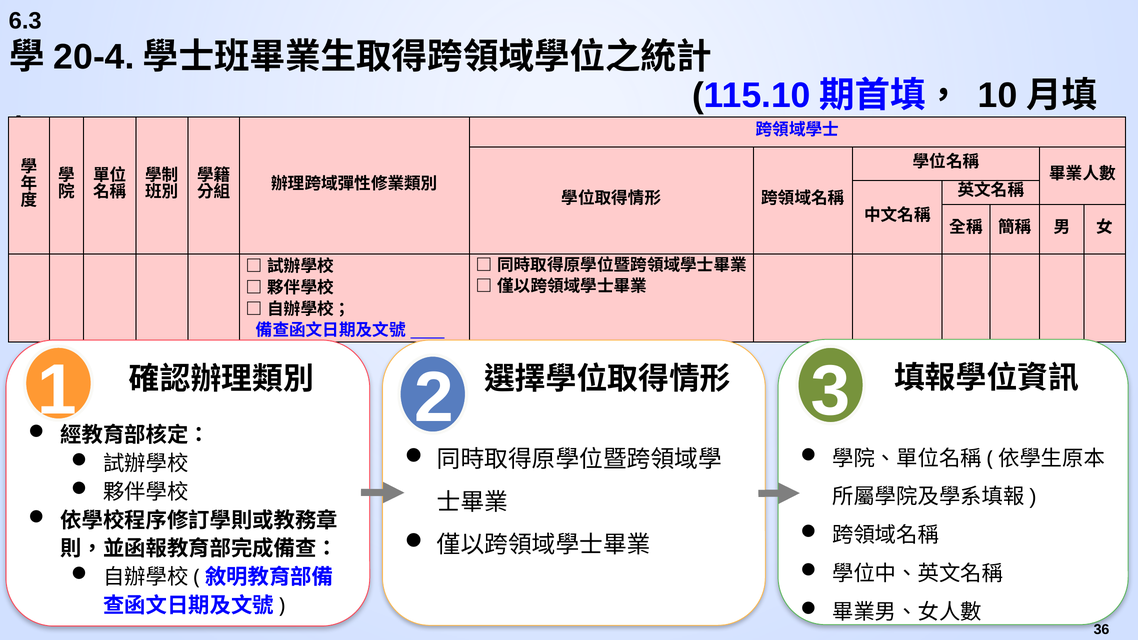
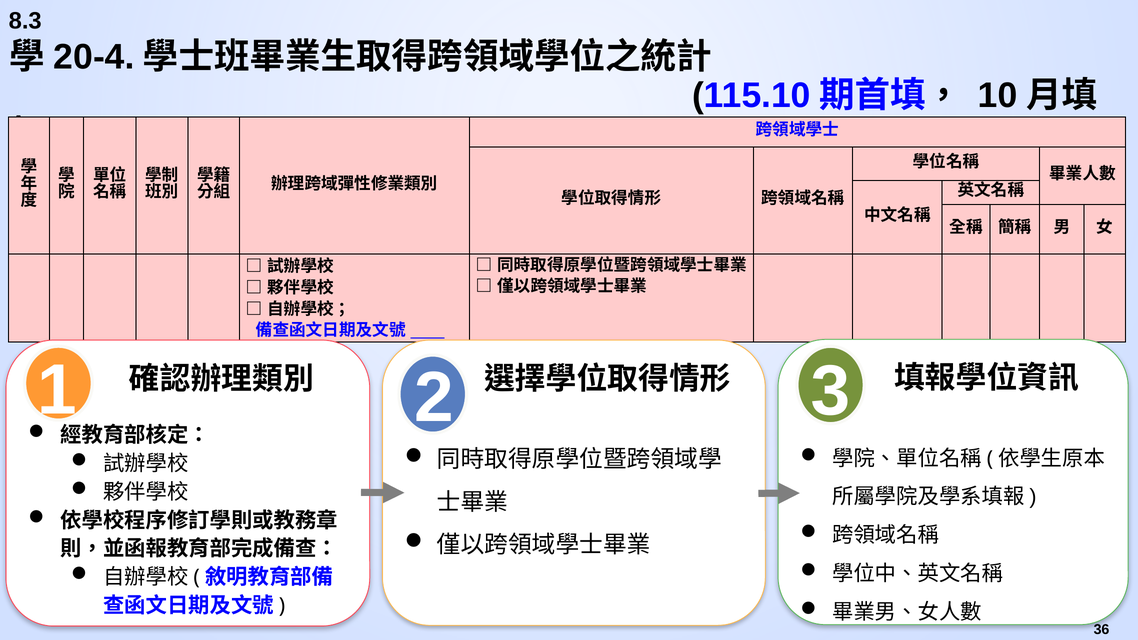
6.3: 6.3 -> 8.3
